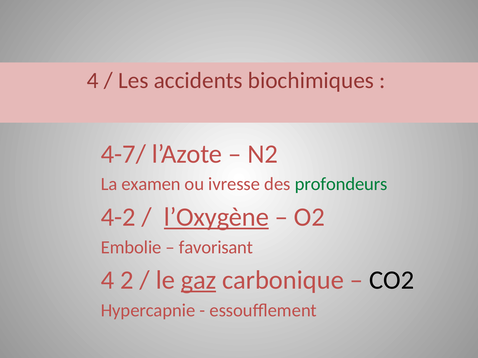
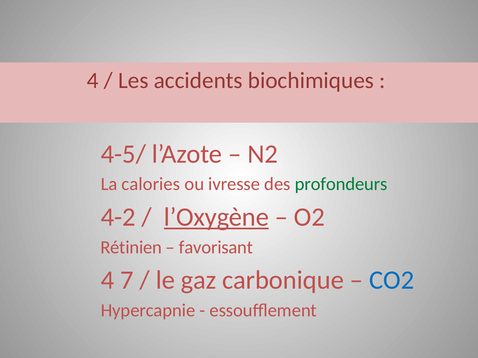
4-7/: 4-7/ -> 4-5/
examen: examen -> calories
Embolie: Embolie -> Rétinien
2: 2 -> 7
gaz underline: present -> none
CO2 colour: black -> blue
